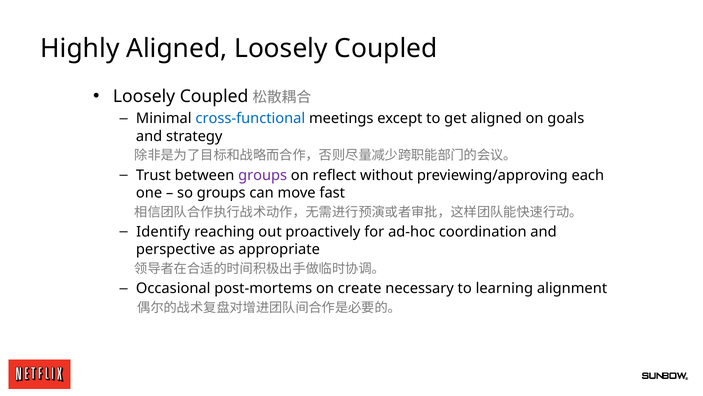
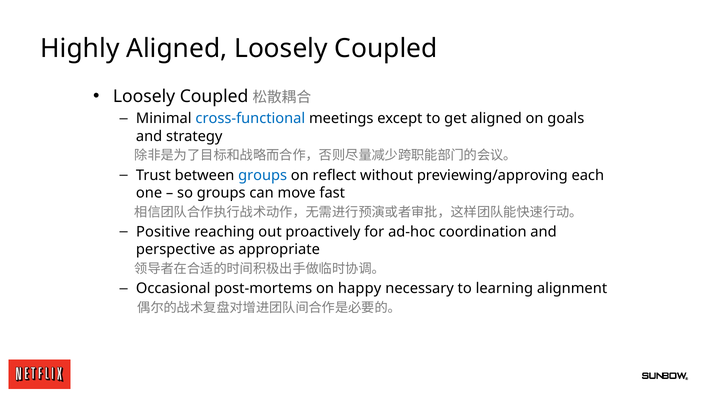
groups at (263, 175) colour: purple -> blue
Identify: Identify -> Positive
create: create -> happy
